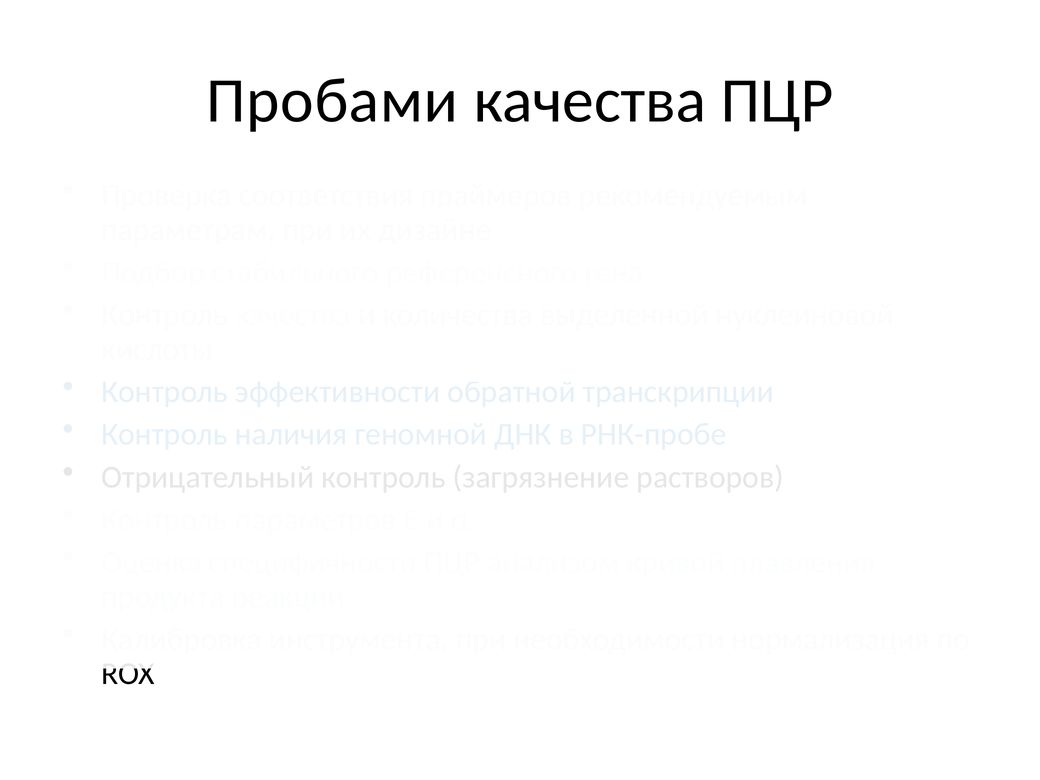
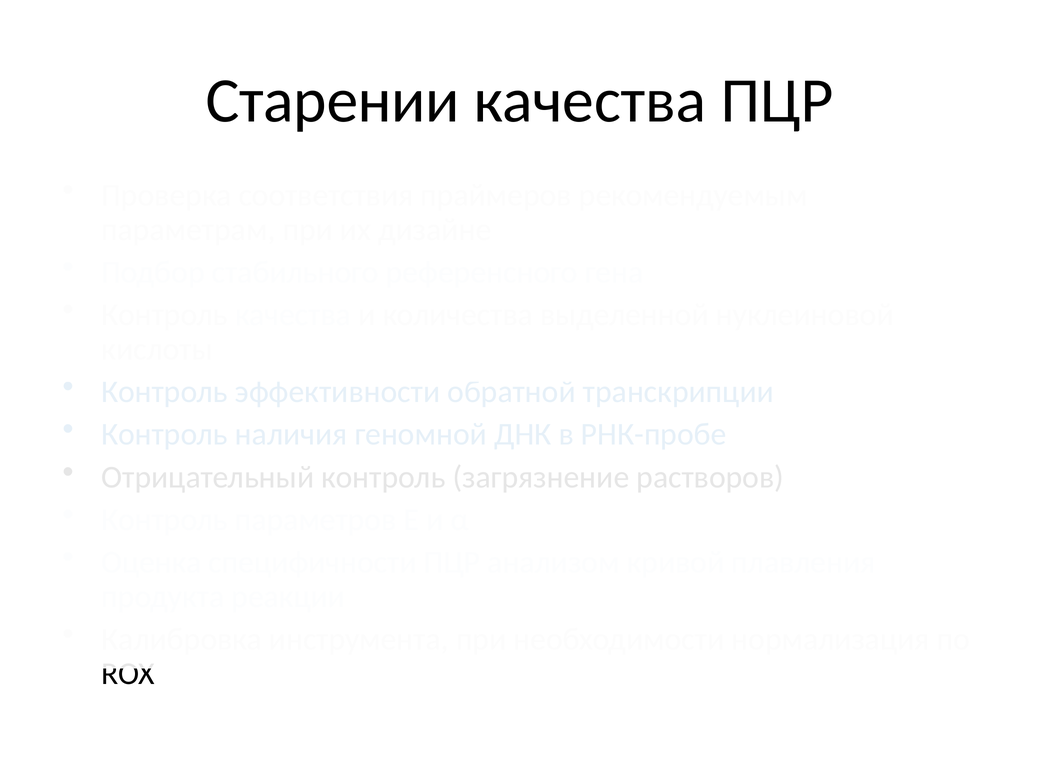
Пробами: Пробами -> Старении
